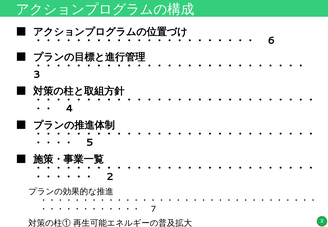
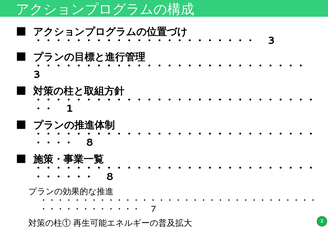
6 at (271, 41): 6 -> 3
4: 4 -> 1
5 at (90, 143): 5 -> 8
2 at (110, 177): 2 -> 8
